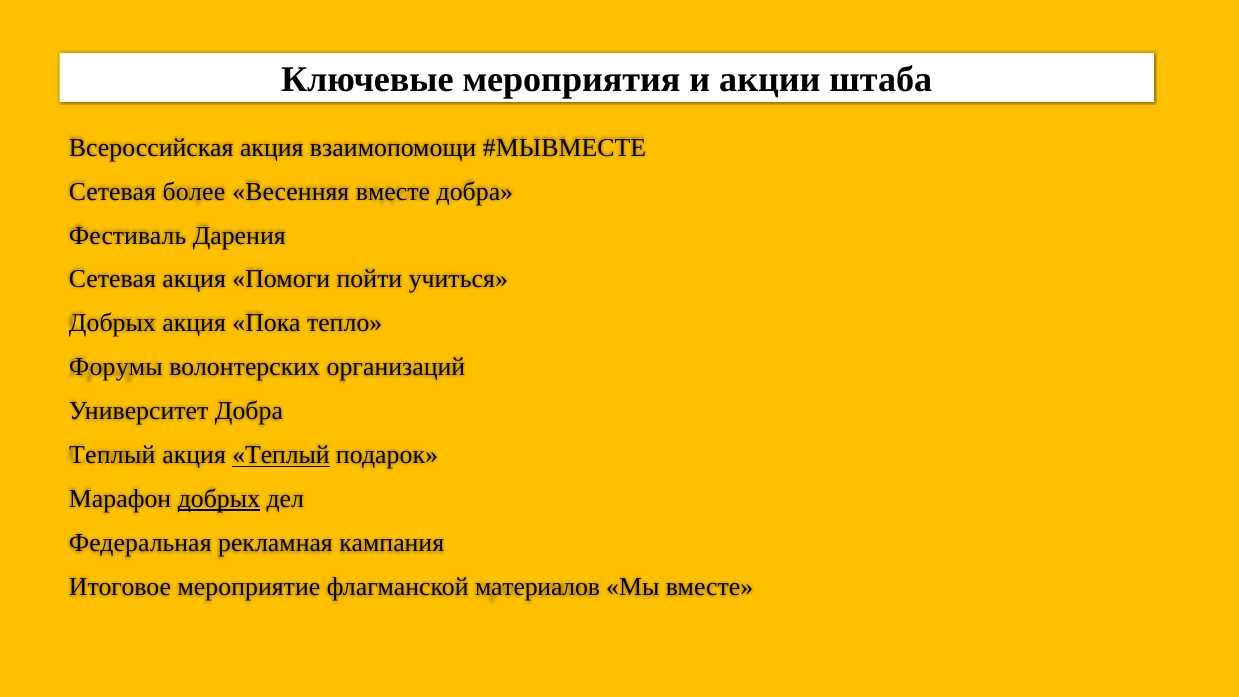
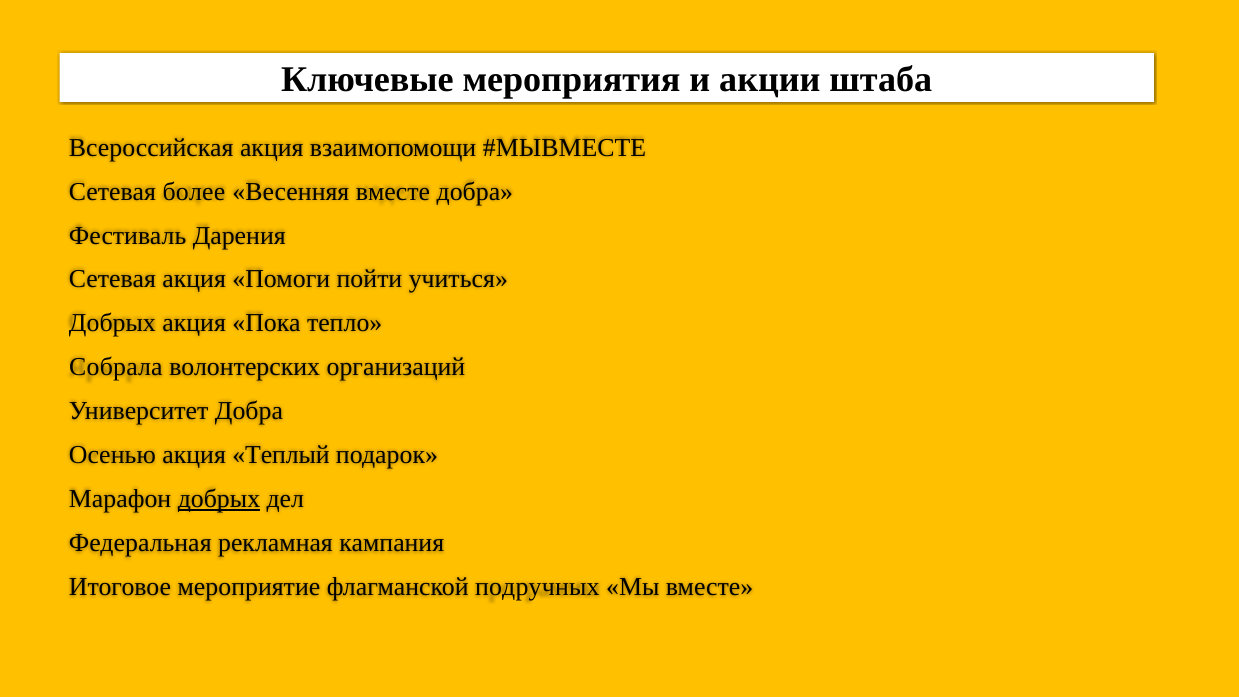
Форумы: Форумы -> Собрала
Теплый at (112, 455): Теплый -> Осенью
Теплый at (281, 455) underline: present -> none
материалов: материалов -> подручных
